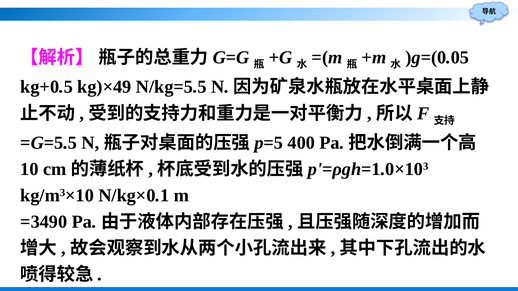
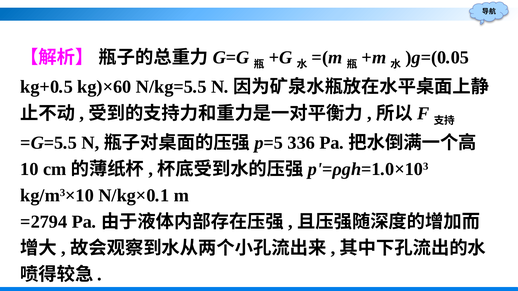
kg)×49: kg)×49 -> kg)×60
400: 400 -> 336
=3490: =3490 -> =2794
